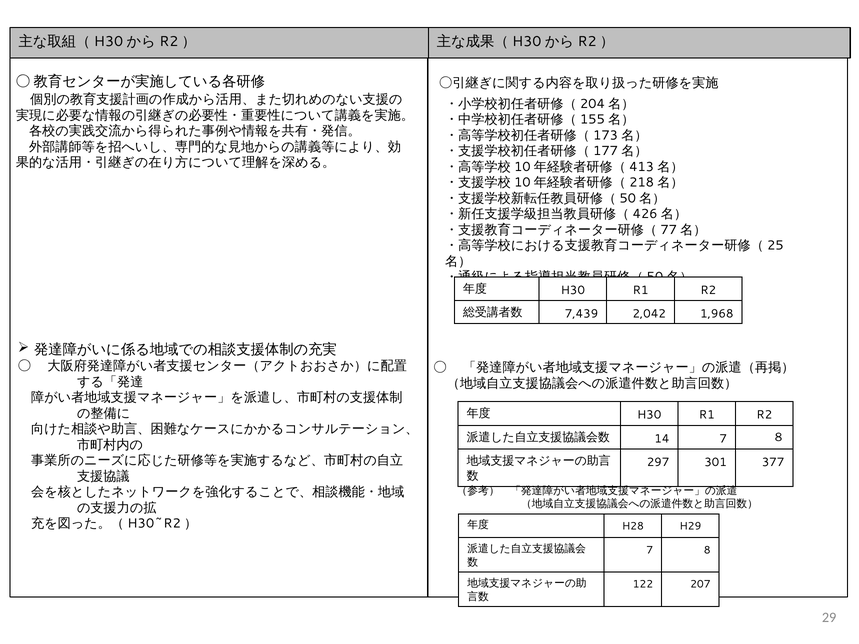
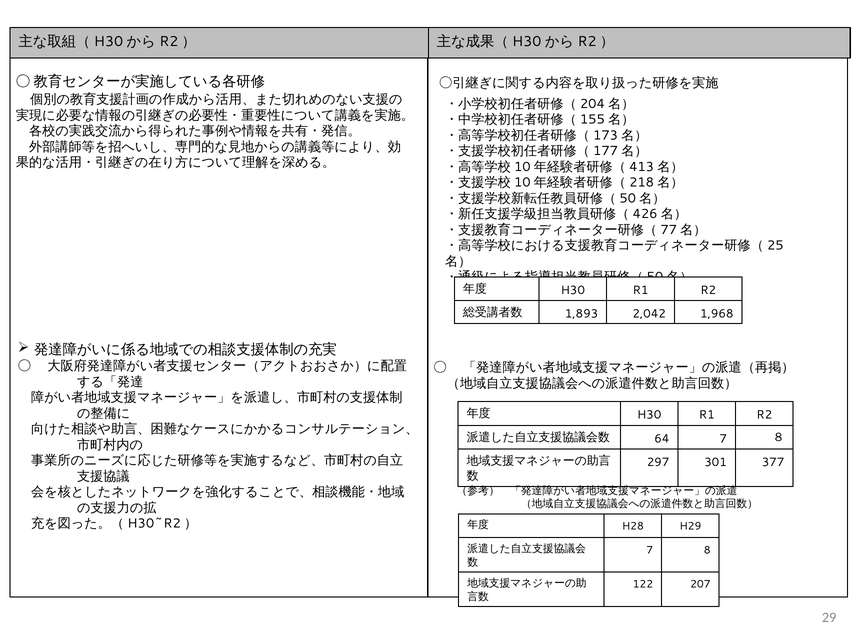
7,439: 7,439 -> 1,893
14: 14 -> 64
